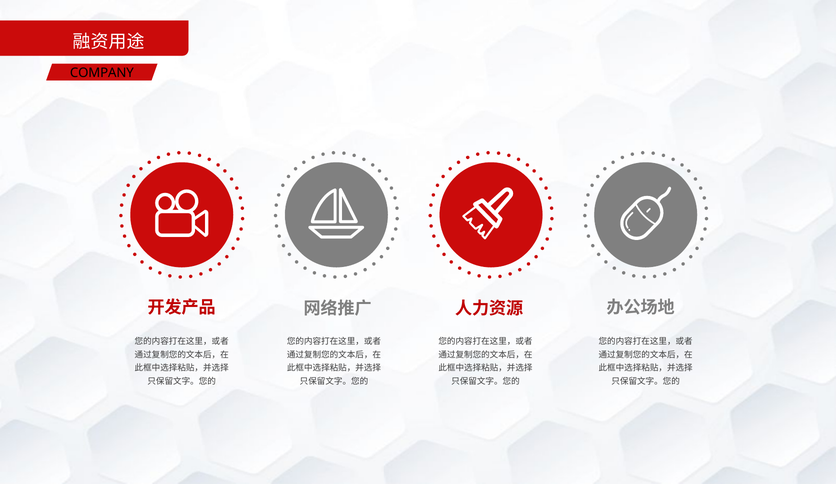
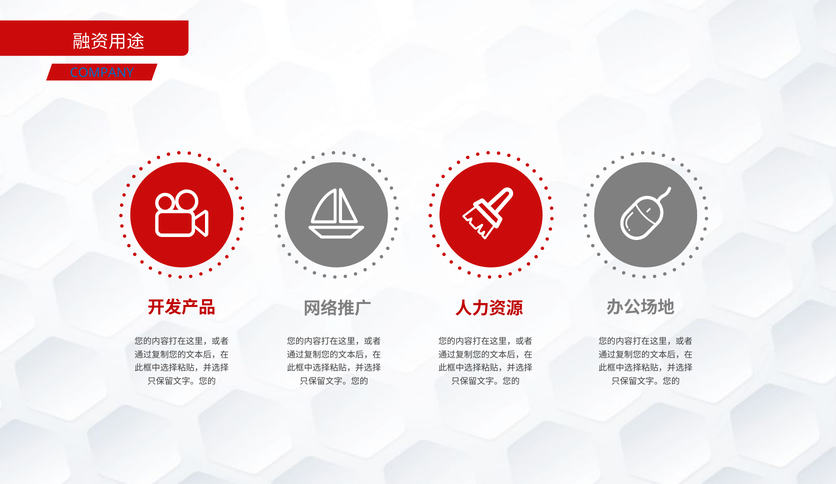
COMPANY colour: black -> blue
